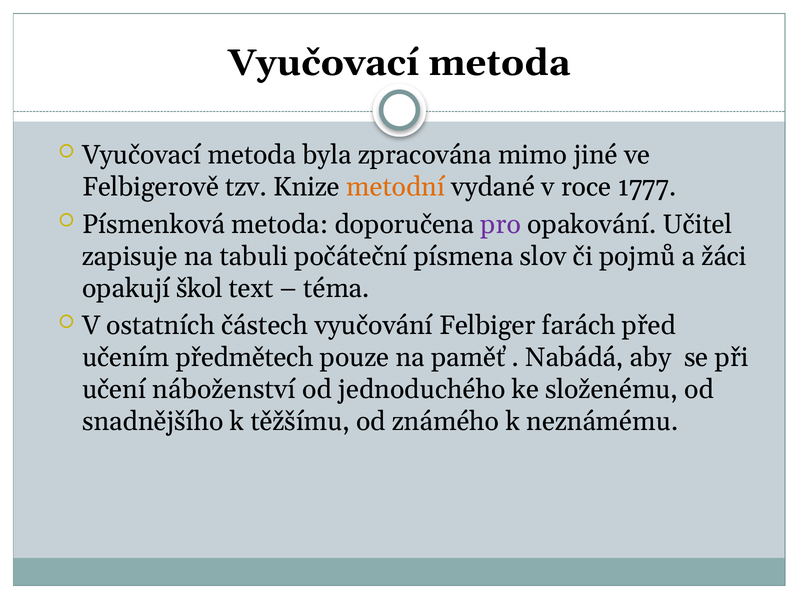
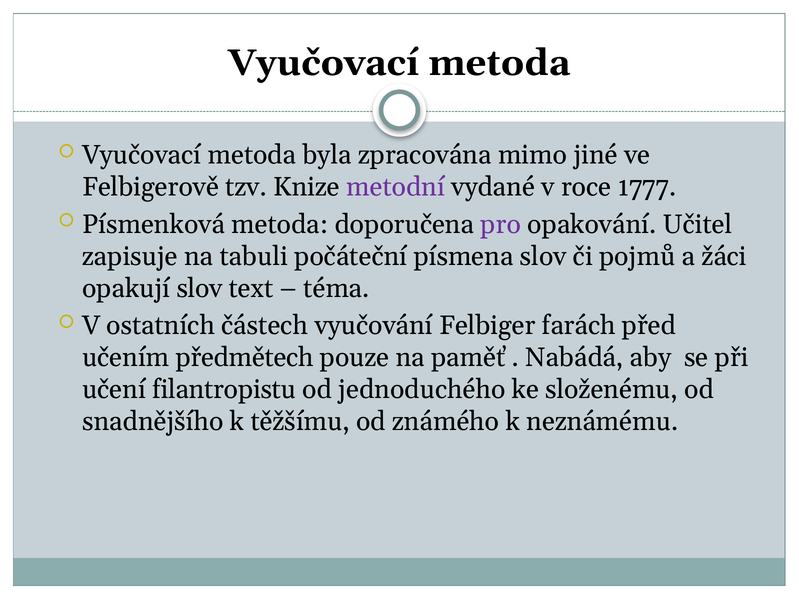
metodní colour: orange -> purple
opakují škol: škol -> slov
náboženství: náboženství -> filantropistu
